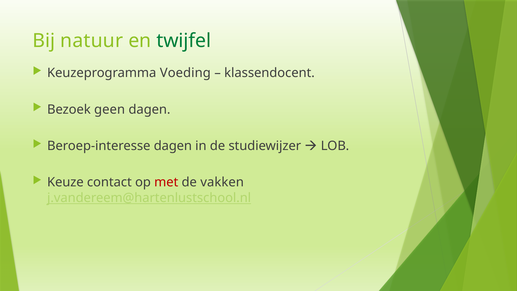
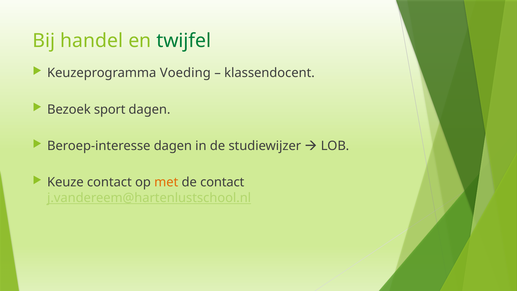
natuur: natuur -> handel
geen: geen -> sport
met colour: red -> orange
de vakken: vakken -> contact
